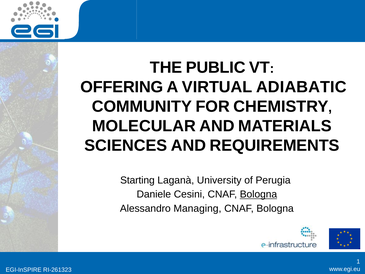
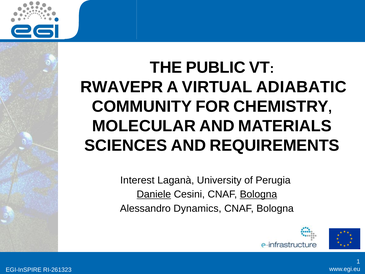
OFFERING: OFFERING -> RWAVEPR
Starting: Starting -> Interest
Daniele underline: none -> present
Managing: Managing -> Dynamics
